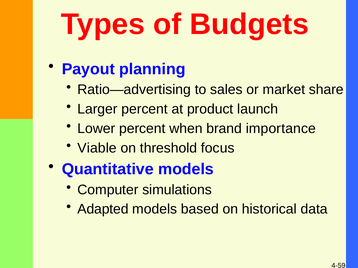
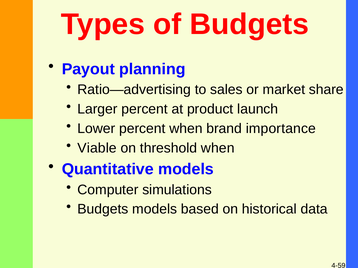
threshold focus: focus -> when
Adapted at (103, 210): Adapted -> Budgets
